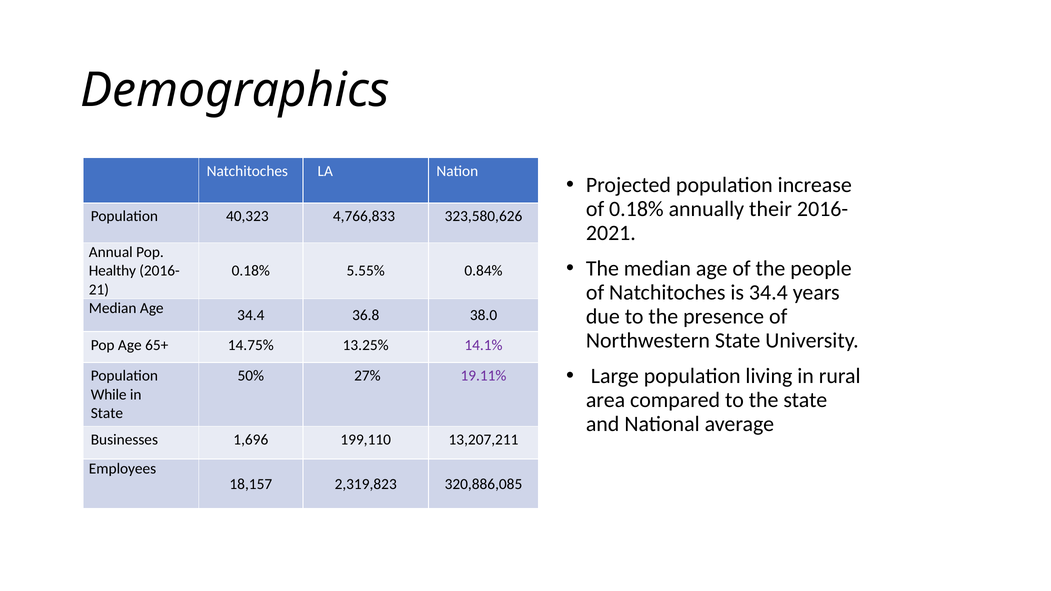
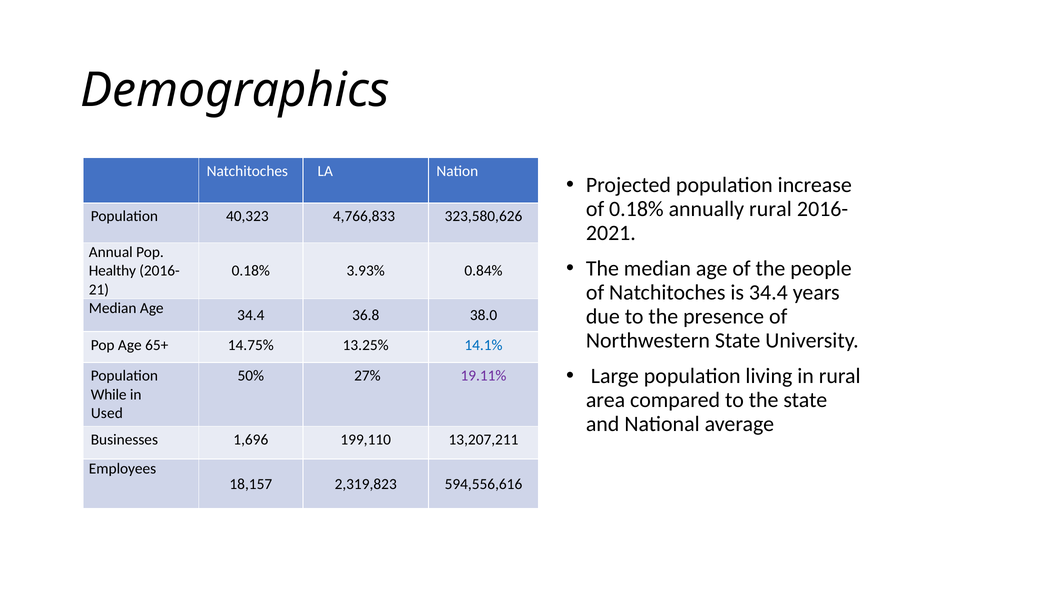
annually their: their -> rural
5.55%: 5.55% -> 3.93%
14.1% colour: purple -> blue
State at (107, 413): State -> Used
320,886,085: 320,886,085 -> 594,556,616
